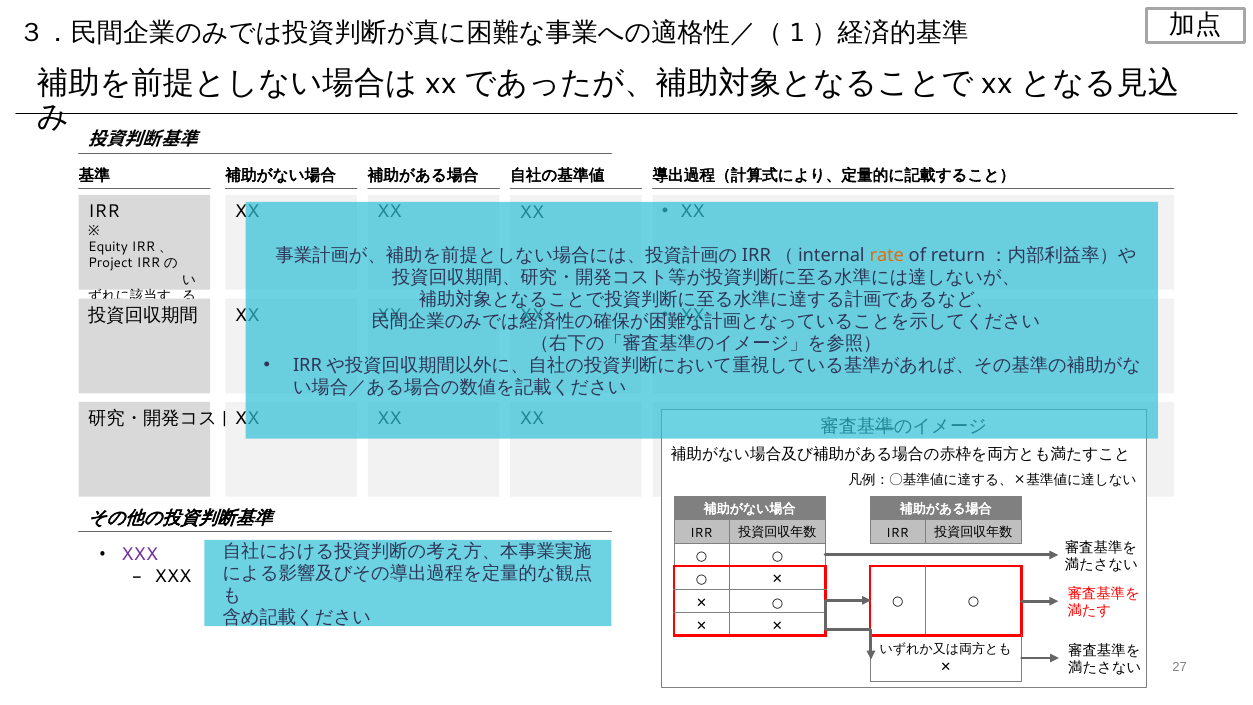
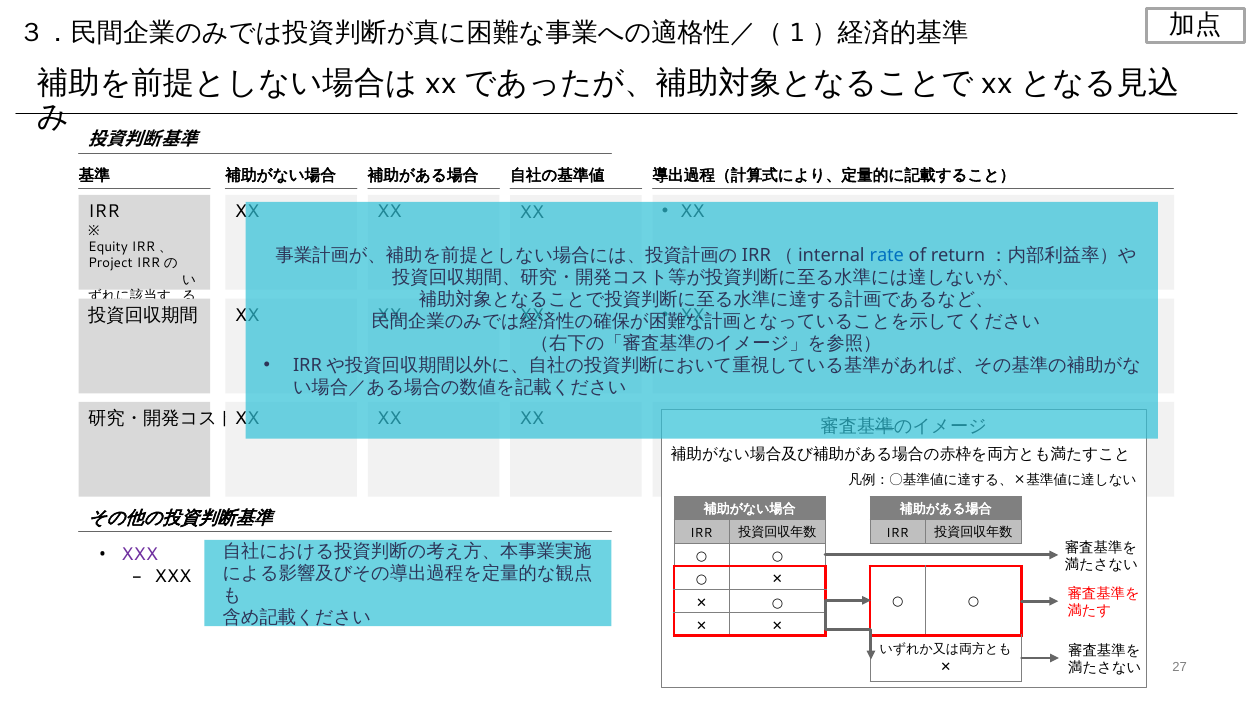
rate colour: orange -> blue
